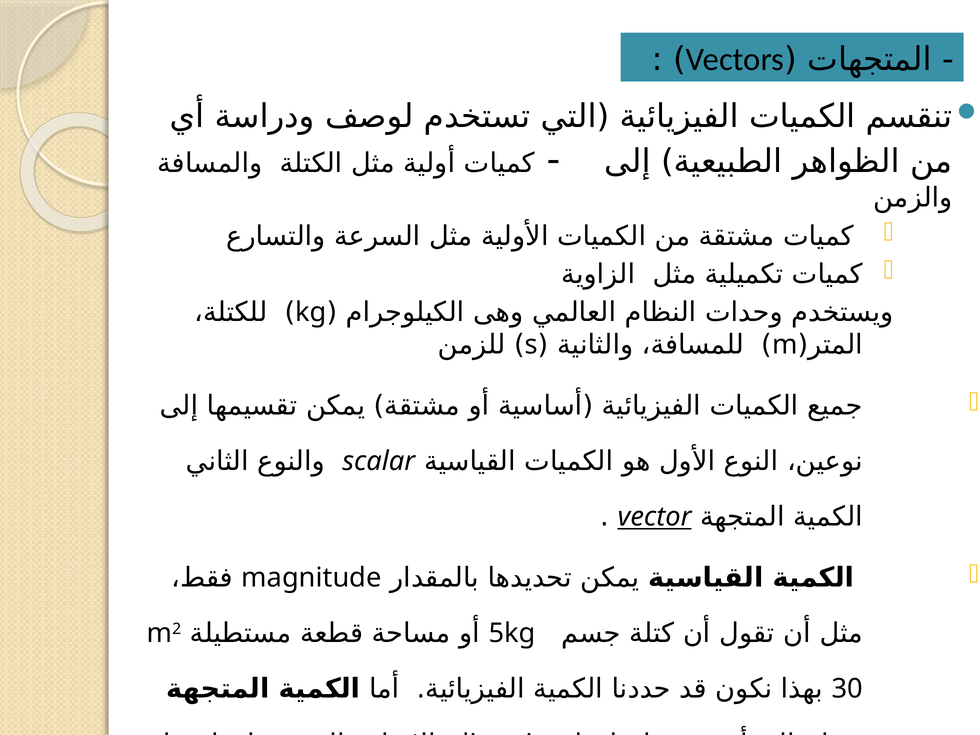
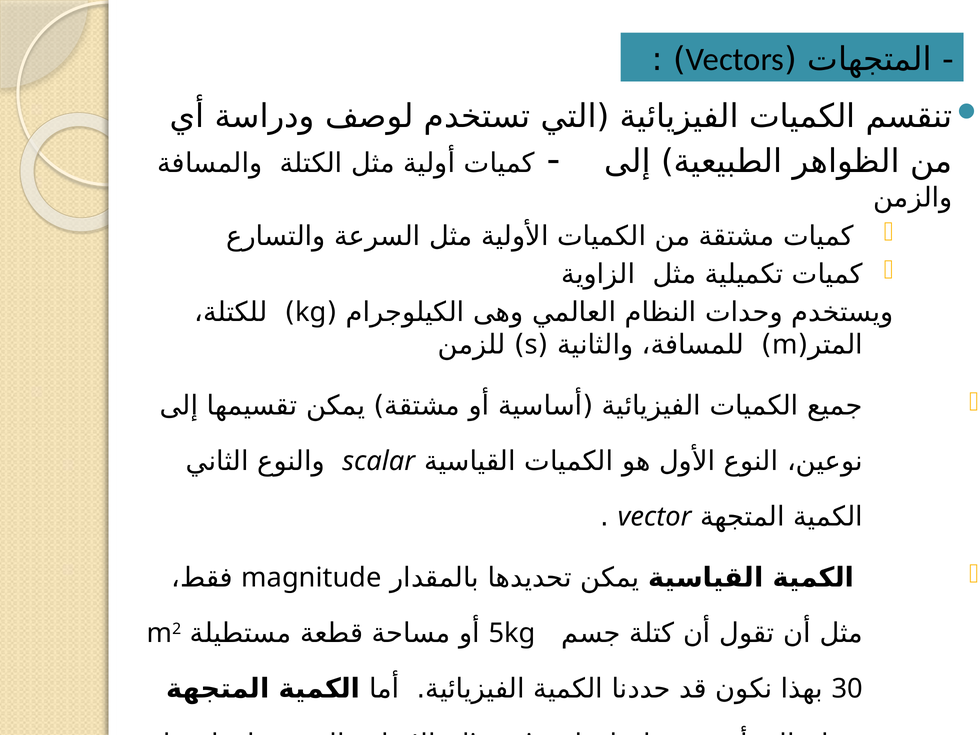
vector underline: present -> none
